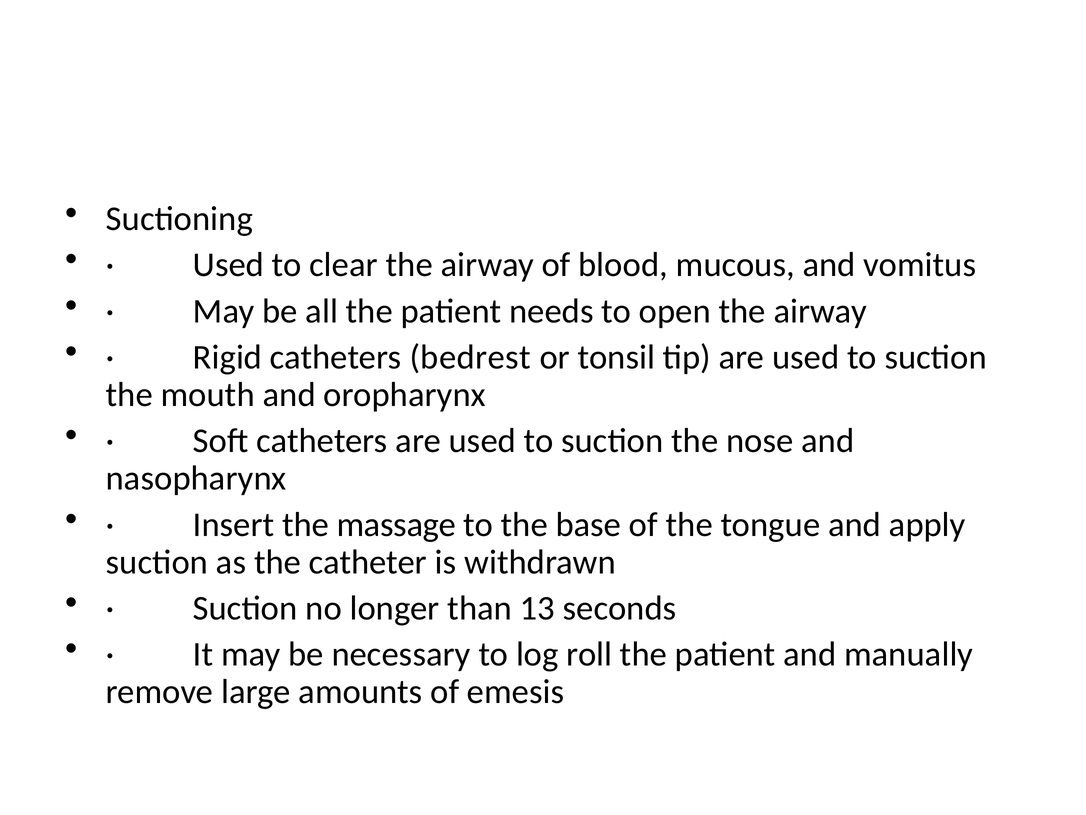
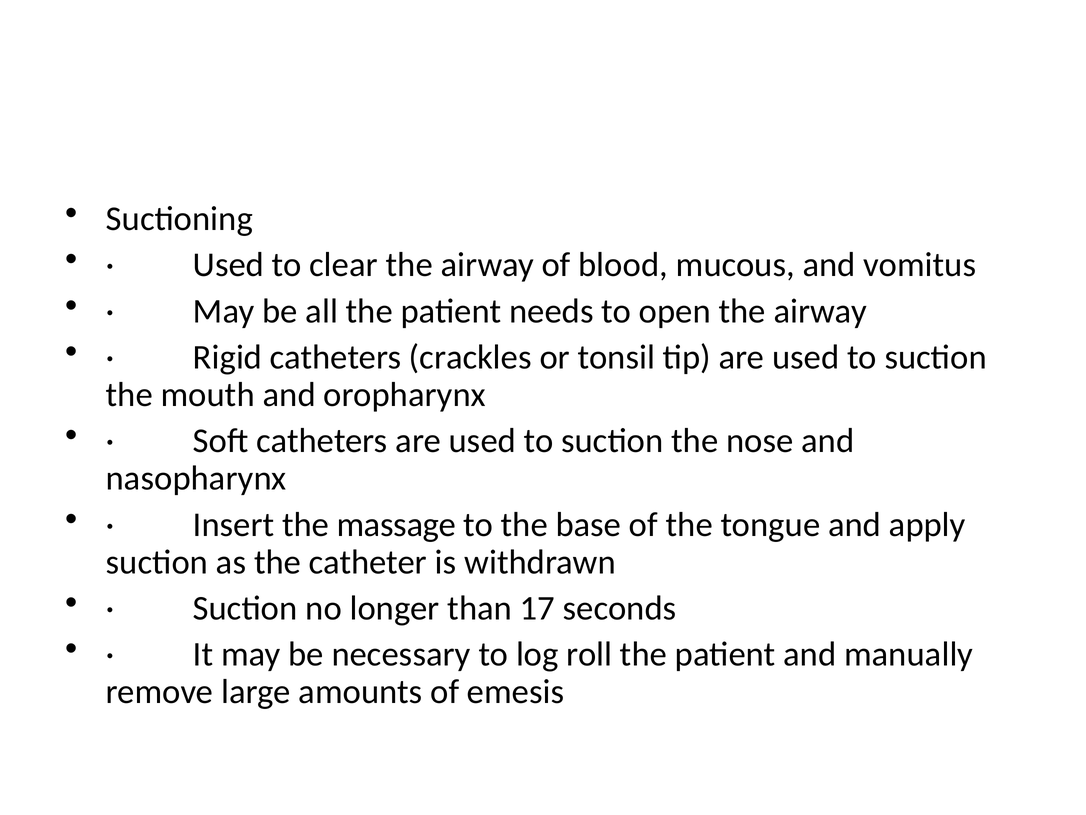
bedrest: bedrest -> crackles
13: 13 -> 17
